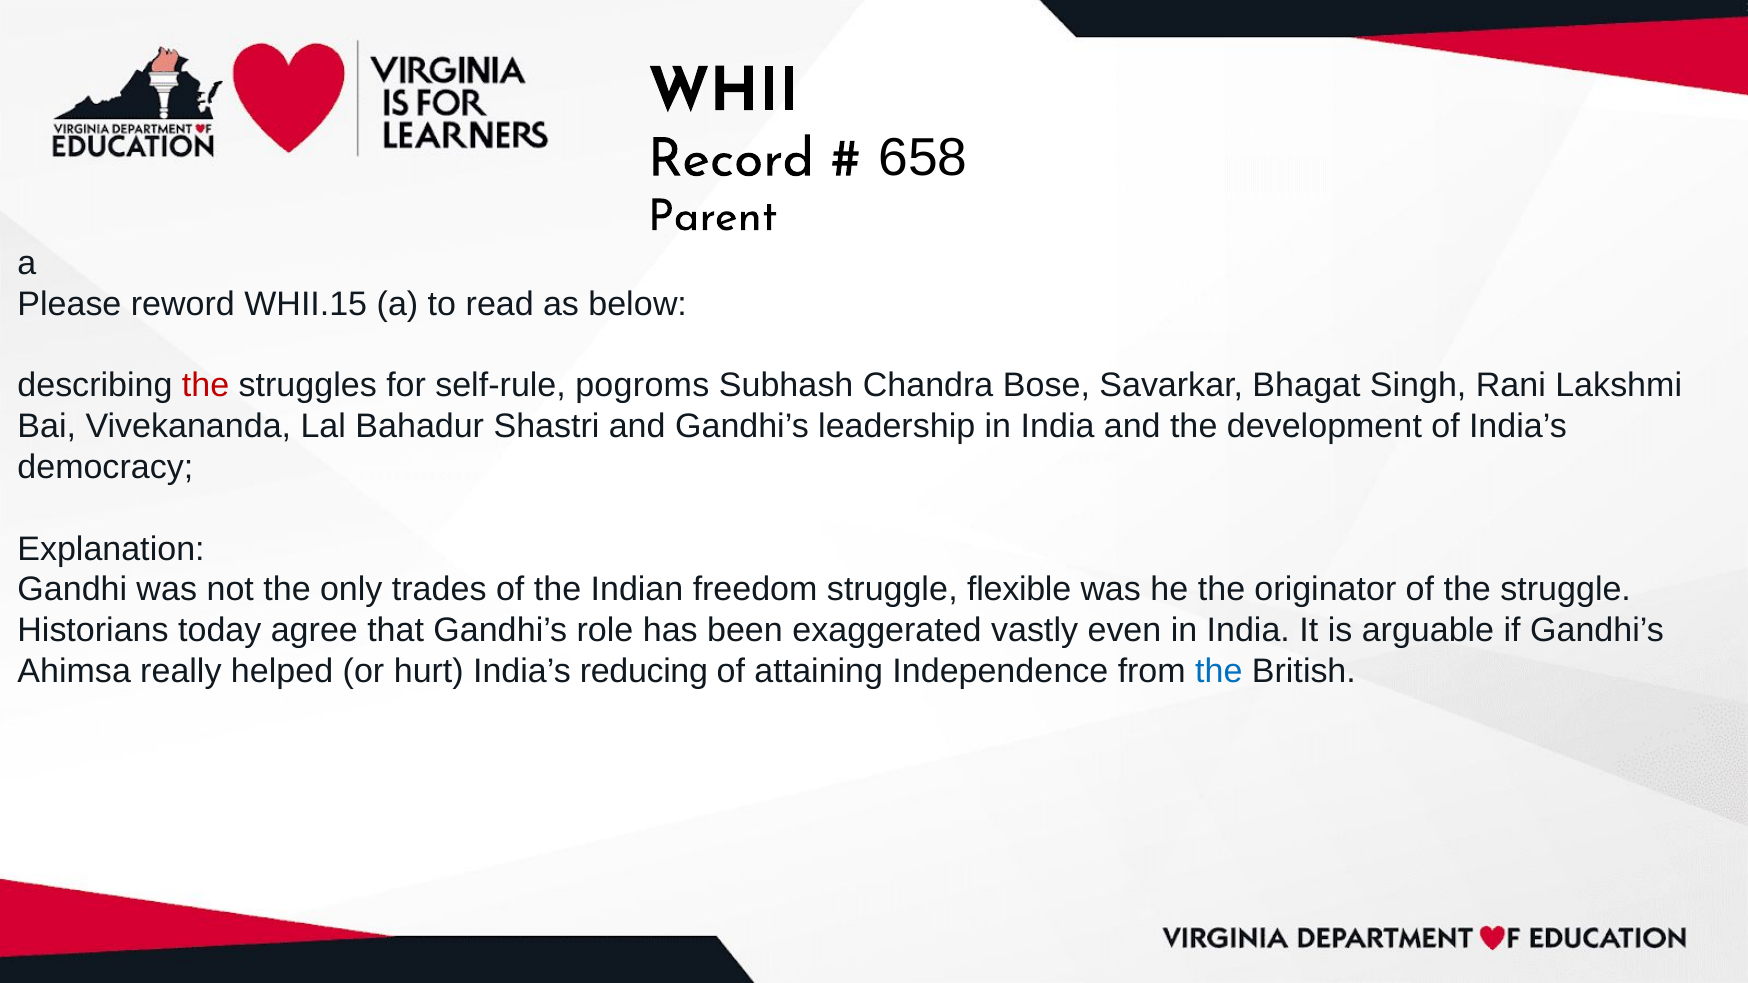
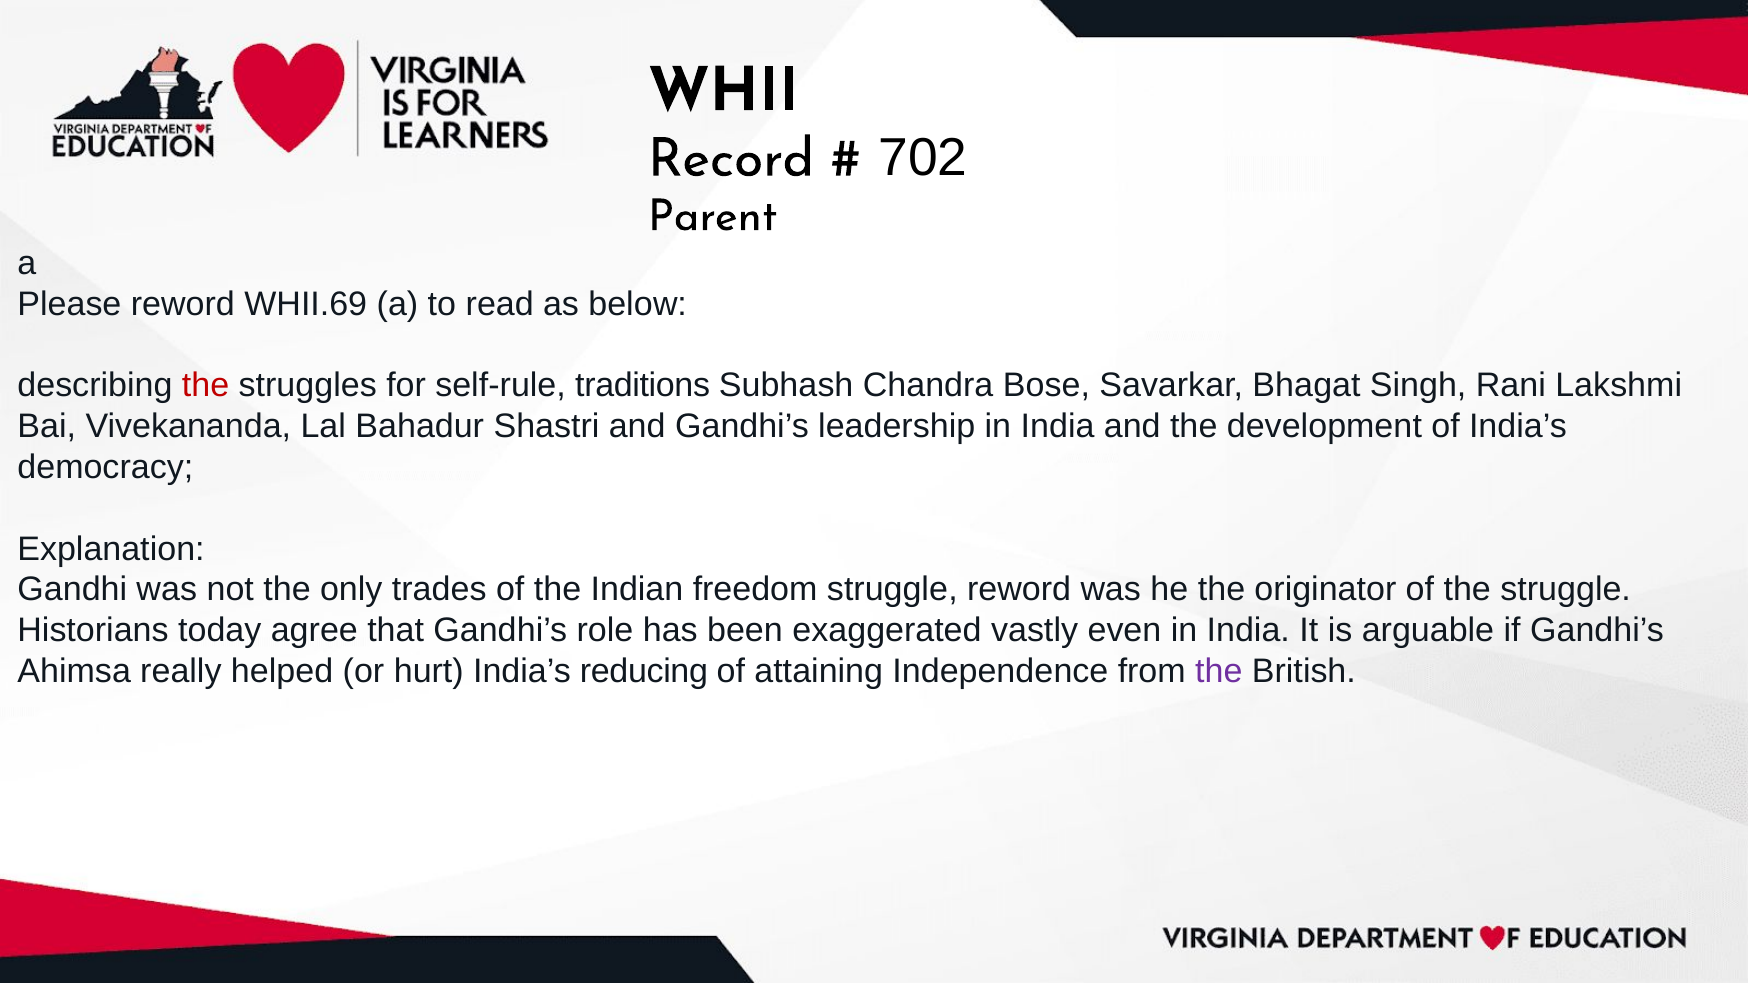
658: 658 -> 702
WHII.15: WHII.15 -> WHII.69
pogroms: pogroms -> traditions
struggle flexible: flexible -> reword
the at (1219, 671) colour: blue -> purple
